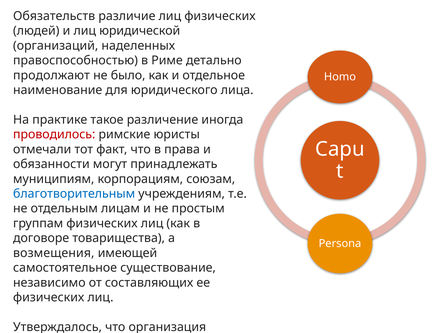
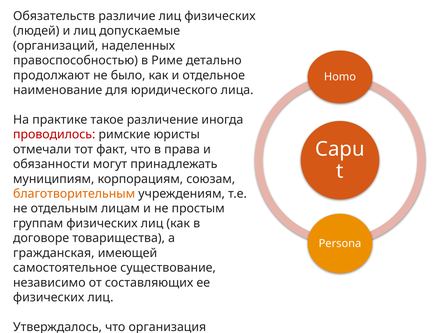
юридической: юридической -> допускаемые
благотворительным colour: blue -> orange
возмещения: возмещения -> гражданская
